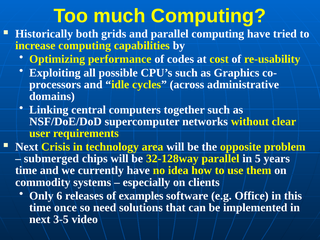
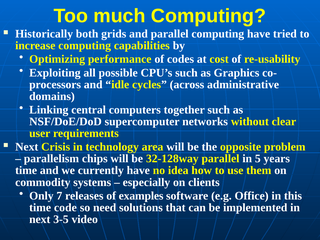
submerged: submerged -> parallelism
6: 6 -> 7
once: once -> code
